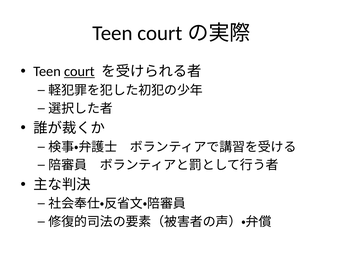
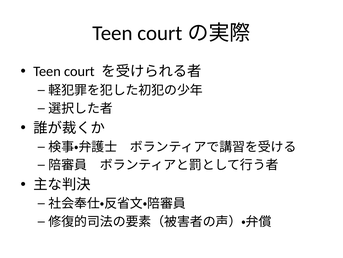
court underline: present -> none
